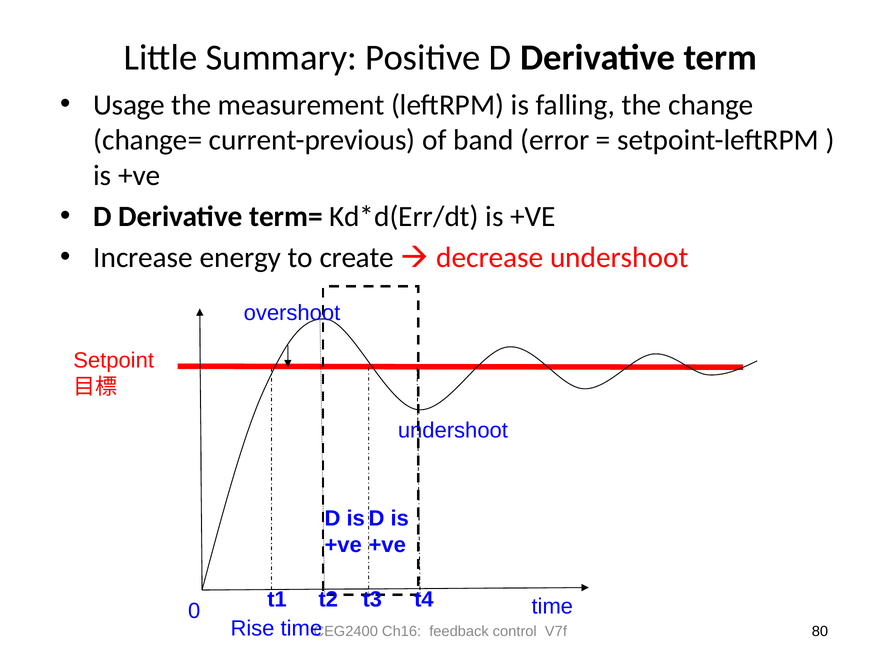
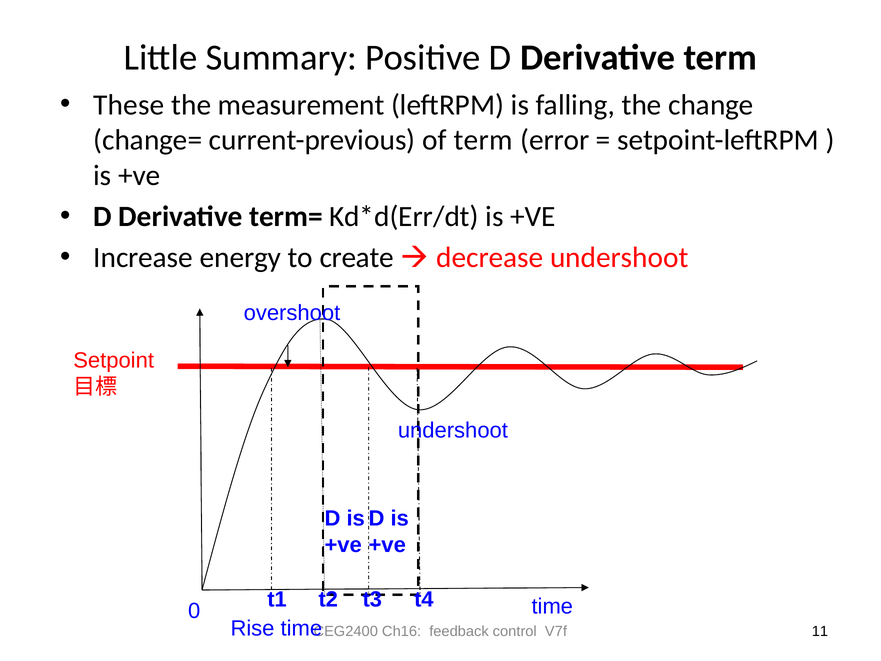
Usage: Usage -> These
of band: band -> term
80: 80 -> 11
